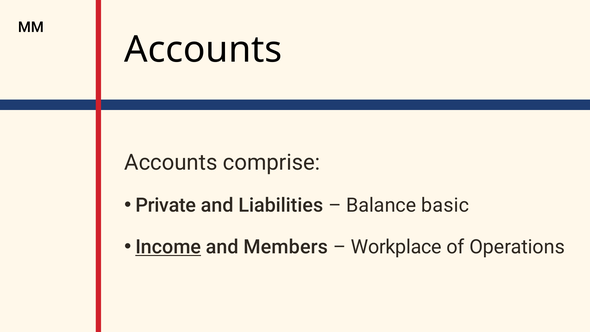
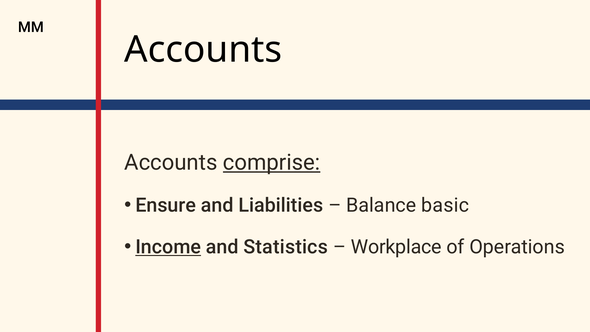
comprise underline: none -> present
Private: Private -> Ensure
Members: Members -> Statistics
